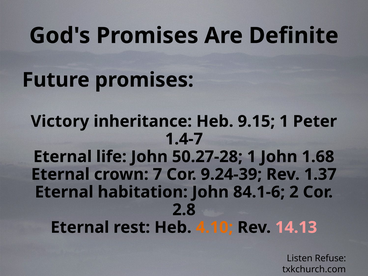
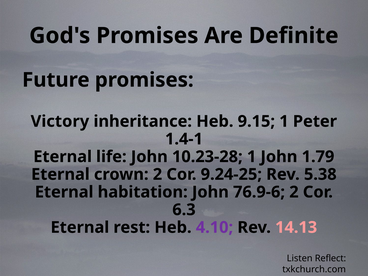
1.4-7: 1.4-7 -> 1.4-1
50.27-28: 50.27-28 -> 10.23-28
1.68: 1.68 -> 1.79
crown 7: 7 -> 2
9.24-39: 9.24-39 -> 9.24-25
1.37: 1.37 -> 5.38
84.1-6: 84.1-6 -> 76.9-6
2.8: 2.8 -> 6.3
4.10 colour: orange -> purple
Refuse: Refuse -> Reflect
